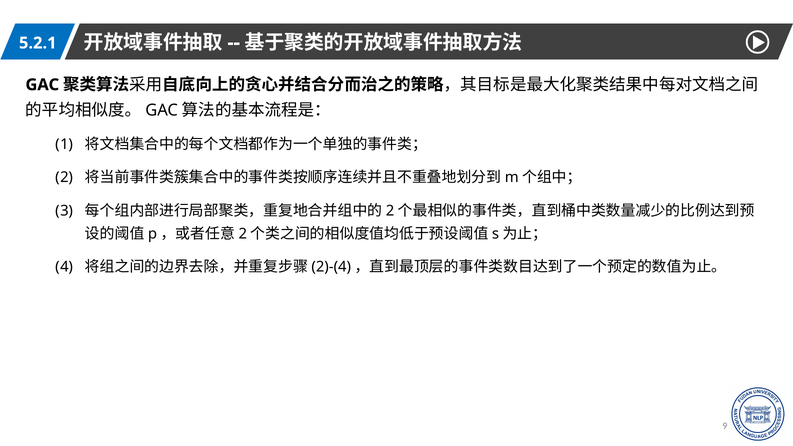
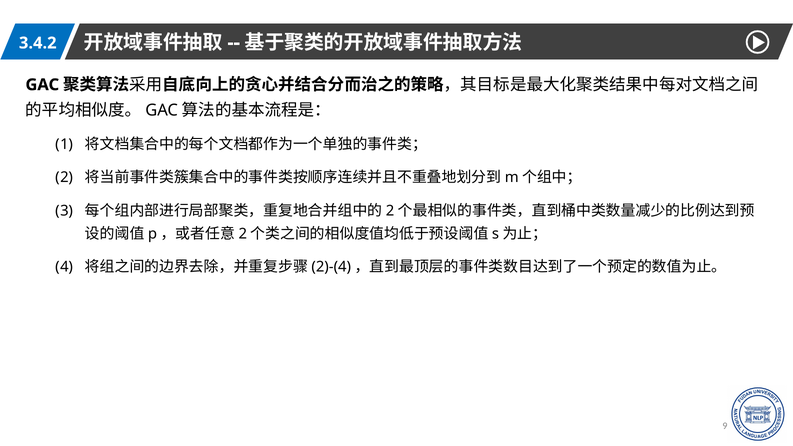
5.2.1: 5.2.1 -> 3.4.2
